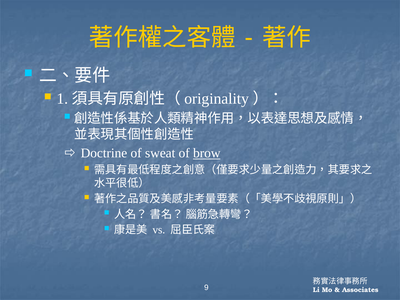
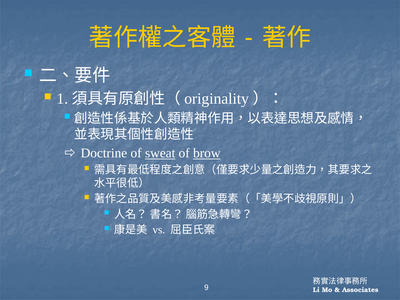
sweat underline: none -> present
